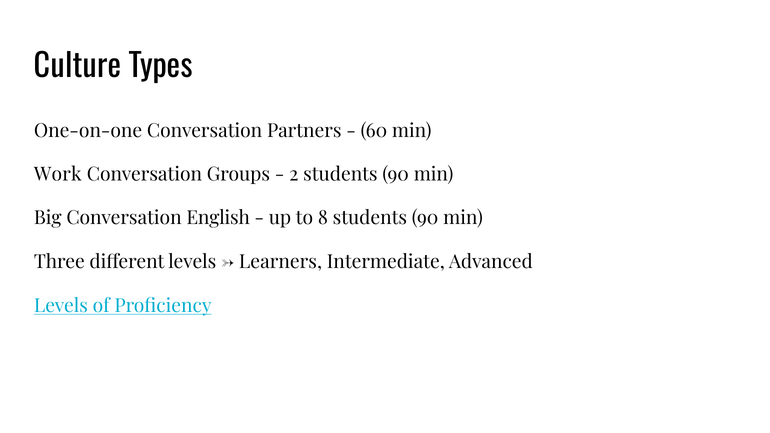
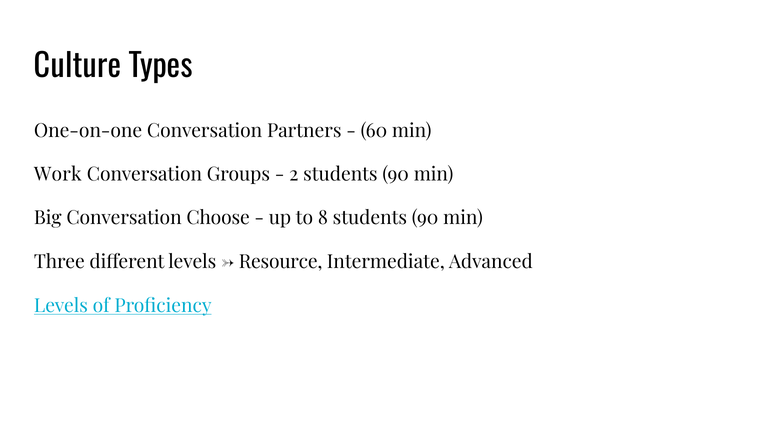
English: English -> Choose
Learners: Learners -> Resource
